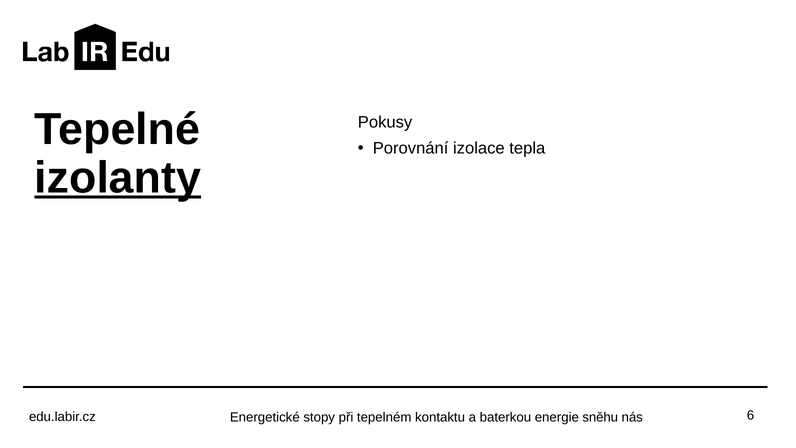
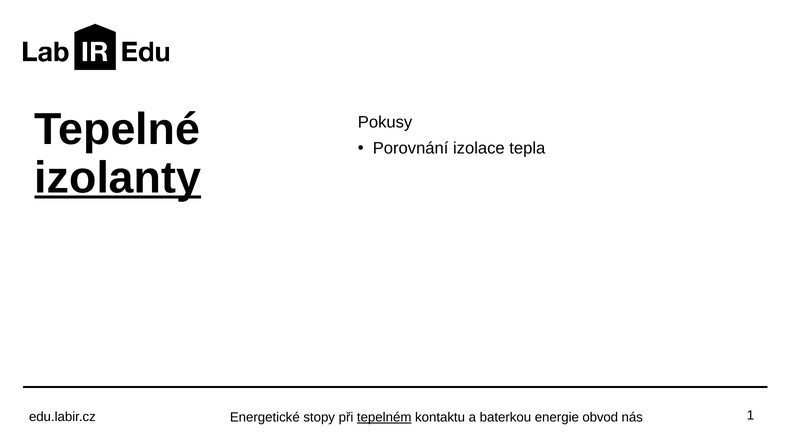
6: 6 -> 1
tepelném underline: none -> present
sněhu: sněhu -> obvod
